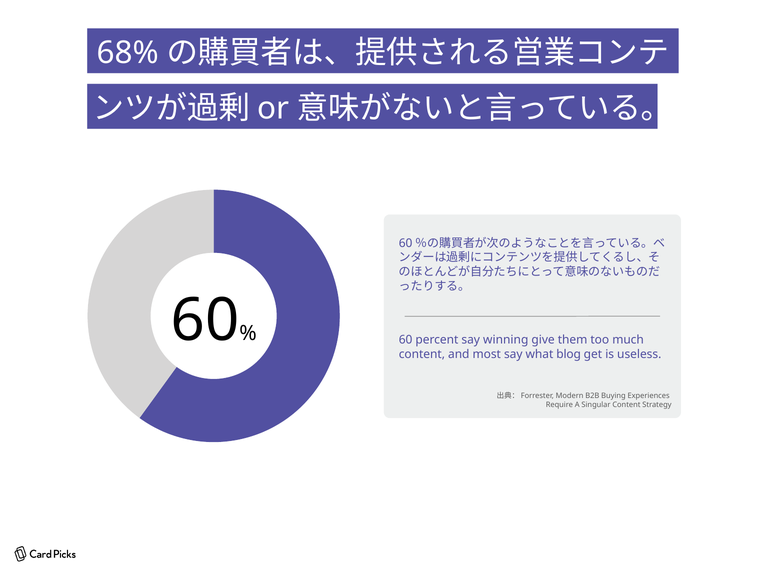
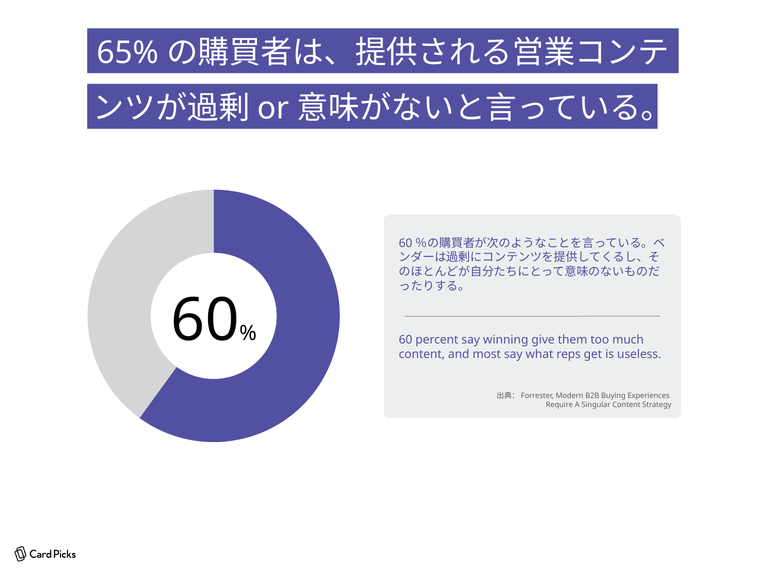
68%: 68% -> 65%
blog: blog -> reps
